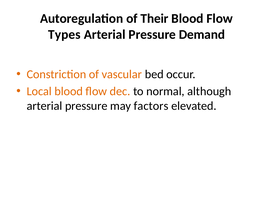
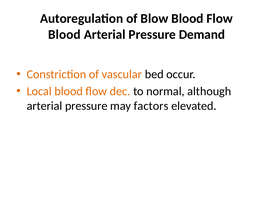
Their: Their -> Blow
Types at (64, 34): Types -> Blood
